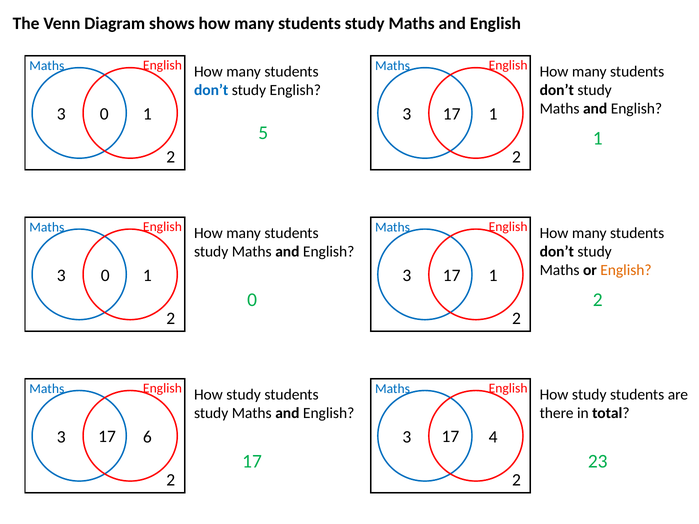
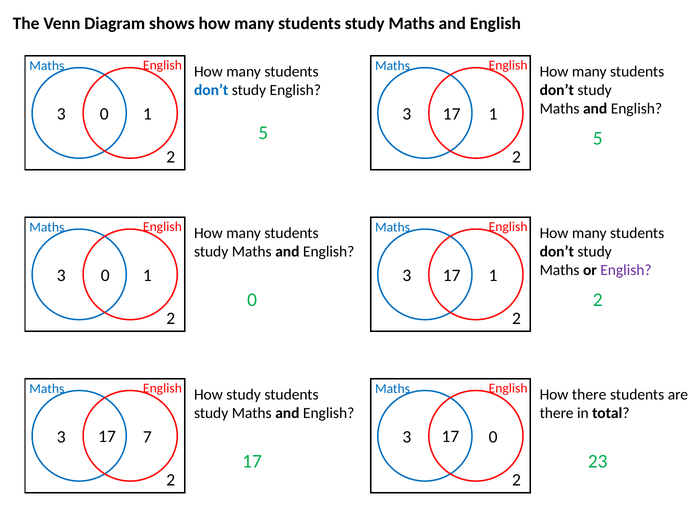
5 1: 1 -> 5
English at (626, 270) colour: orange -> purple
study at (589, 395): study -> there
6: 6 -> 7
3 4: 4 -> 0
